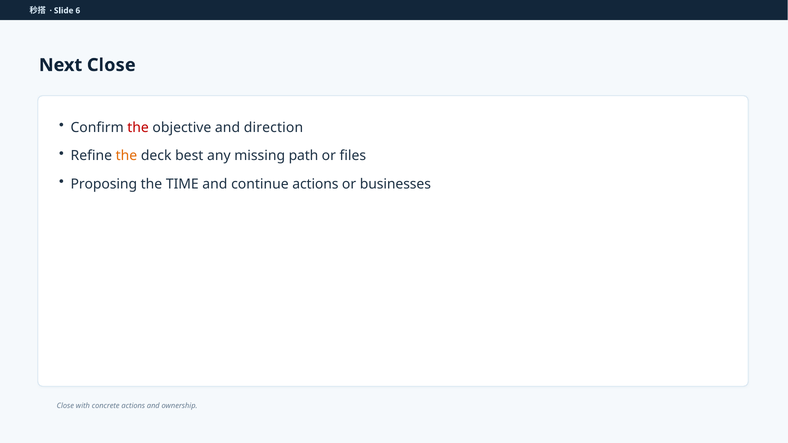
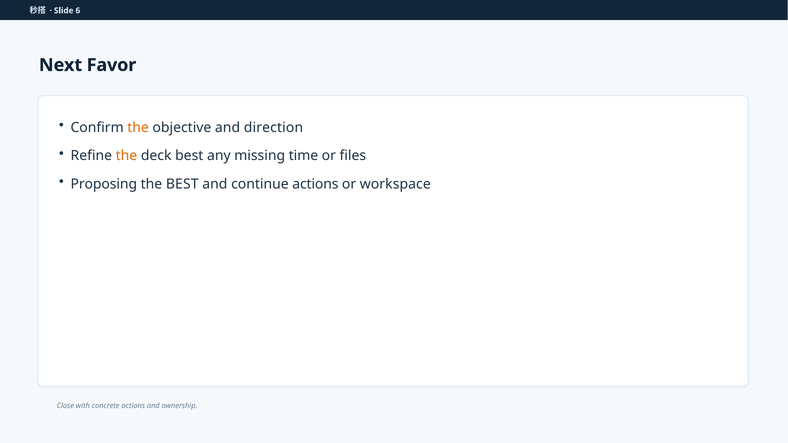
Next Close: Close -> Favor
the at (138, 128) colour: red -> orange
path: path -> time
the TIME: TIME -> BEST
businesses: businesses -> workspace
